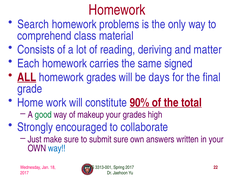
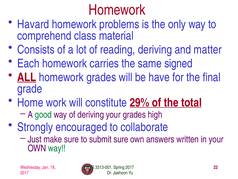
Search: Search -> Havard
days: days -> have
90%: 90% -> 29%
of makeup: makeup -> deriving
way at (57, 148) colour: blue -> green
